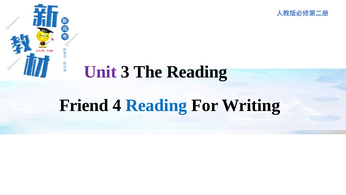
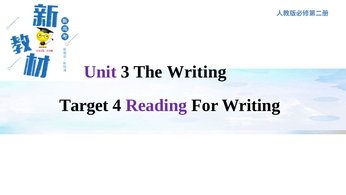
The Reading: Reading -> Writing
Friend: Friend -> Target
Reading at (156, 105) colour: blue -> purple
